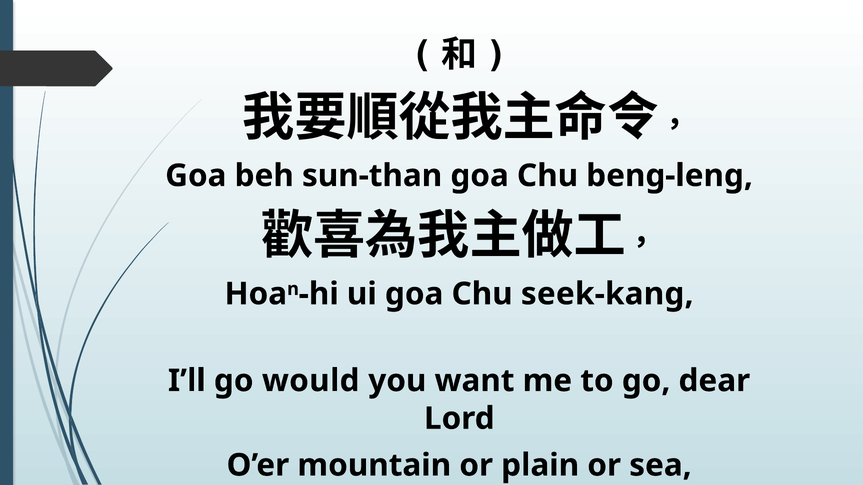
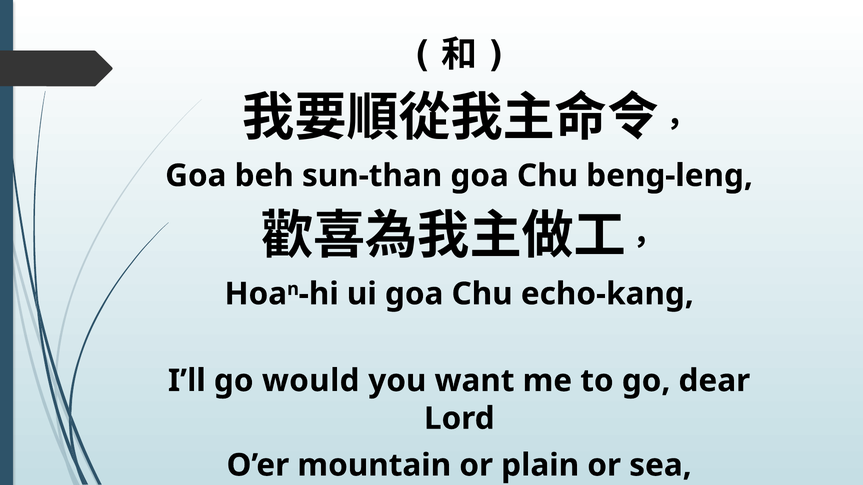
seek-kang: seek-kang -> echo-kang
